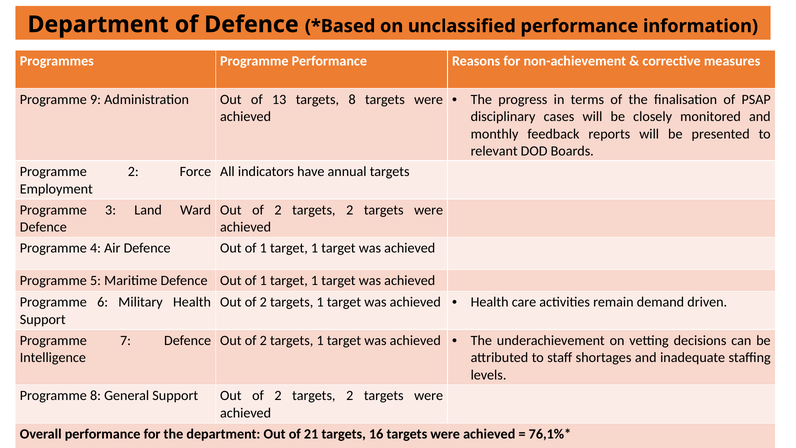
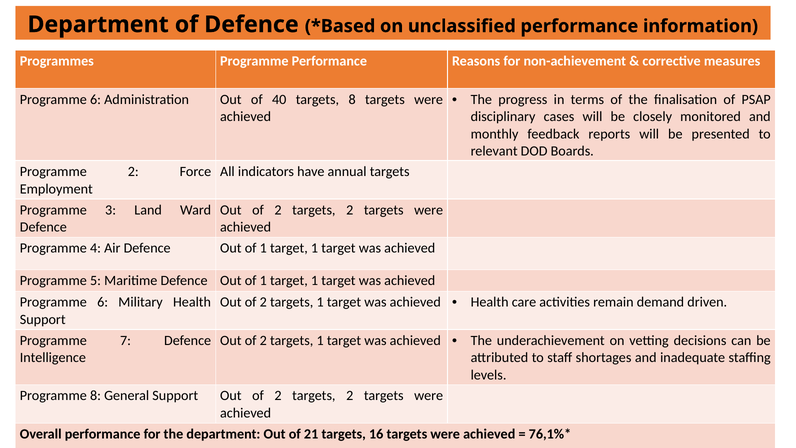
9 at (96, 99): 9 -> 6
13: 13 -> 40
